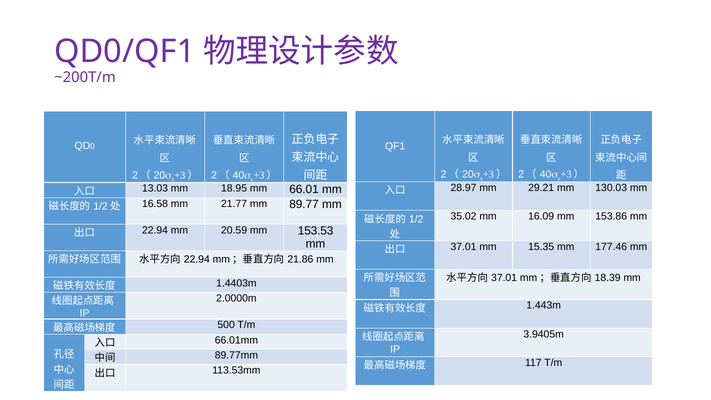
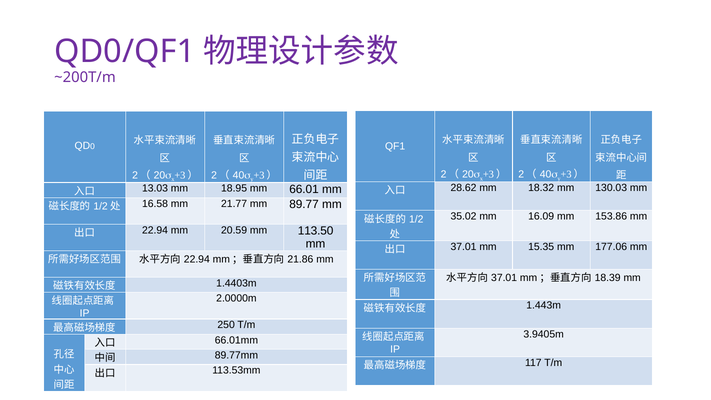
28.97: 28.97 -> 28.62
29.21: 29.21 -> 18.32
153.53: 153.53 -> 113.50
177.46: 177.46 -> 177.06
500: 500 -> 250
